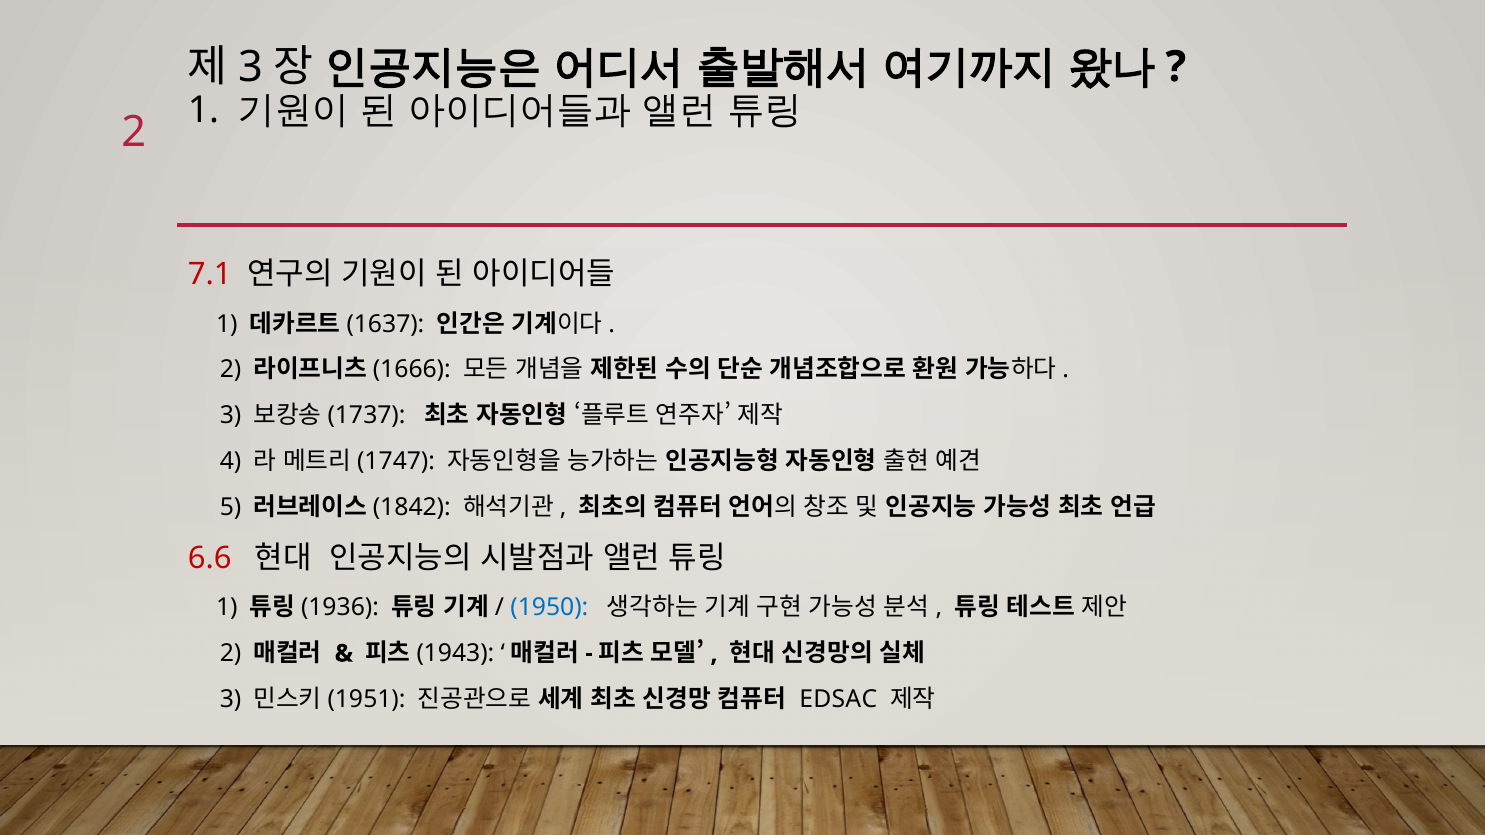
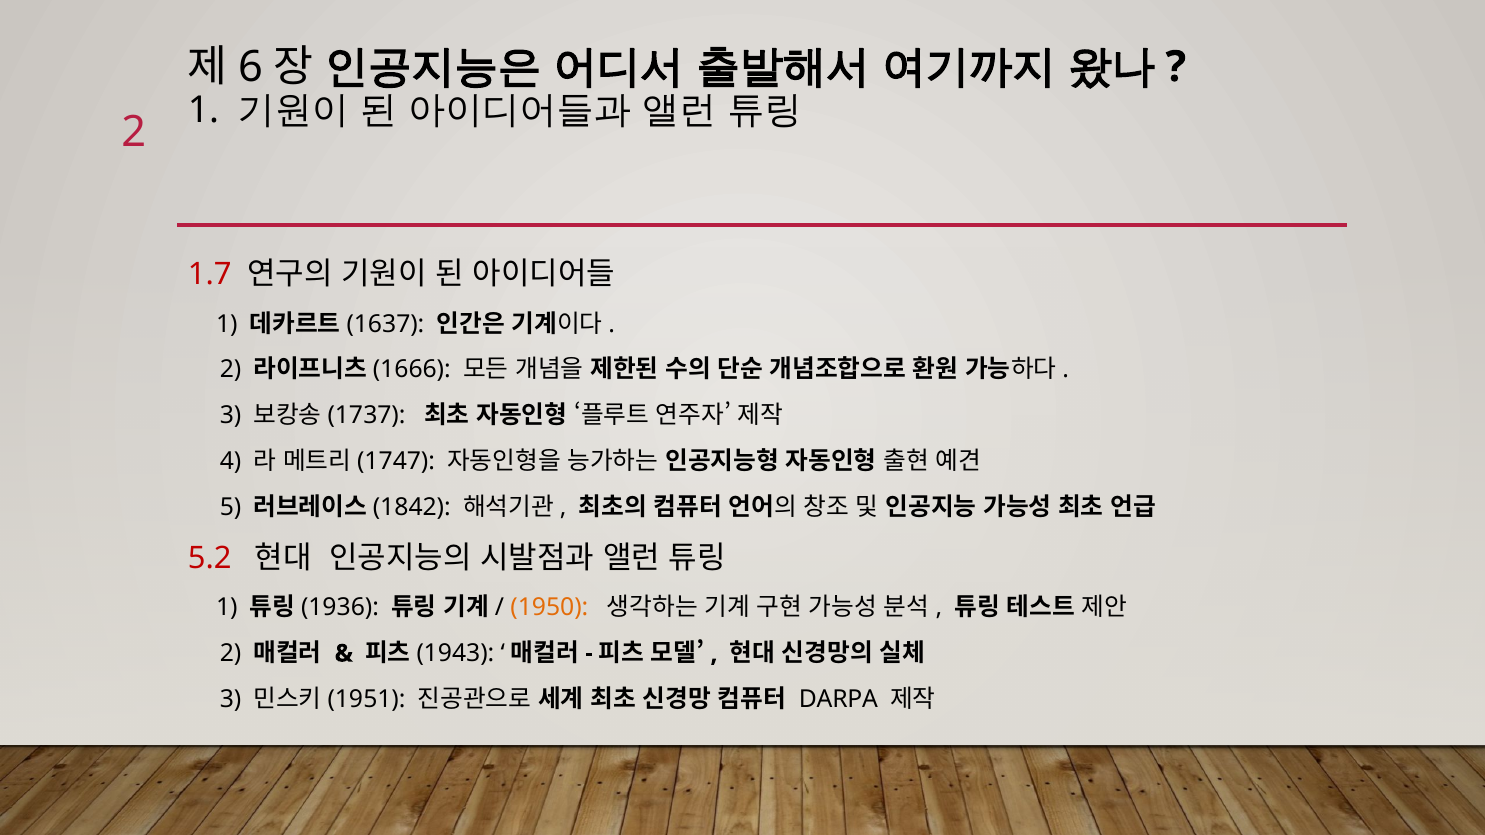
3 at (250, 67): 3 -> 6
7.1: 7.1 -> 1.7
6.6: 6.6 -> 5.2
1950 colour: blue -> orange
EDSAC: EDSAC -> DARPA
